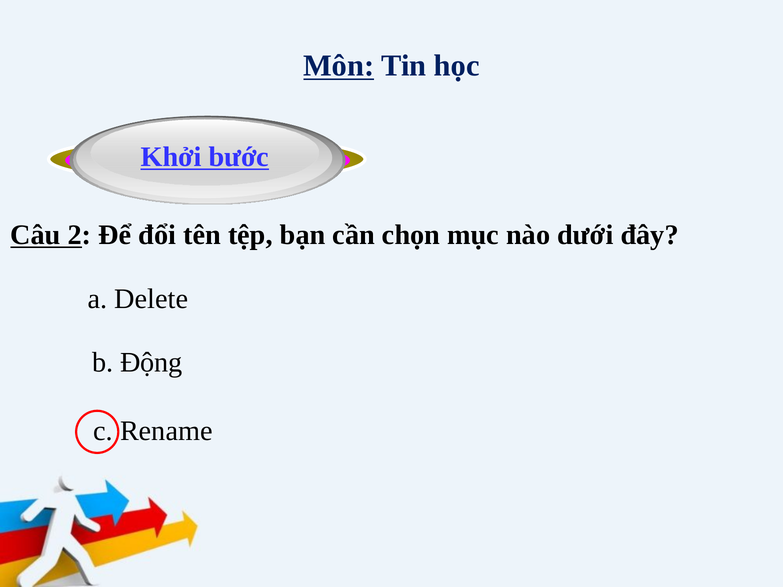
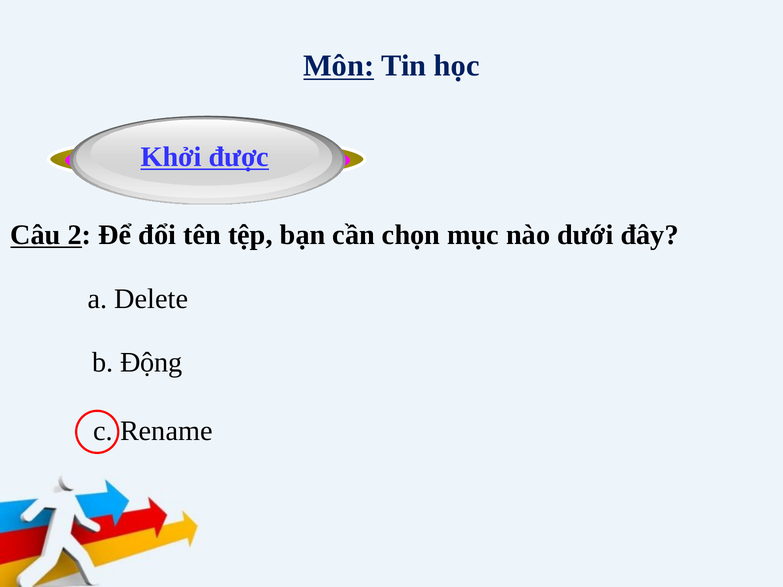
bước: bước -> được
